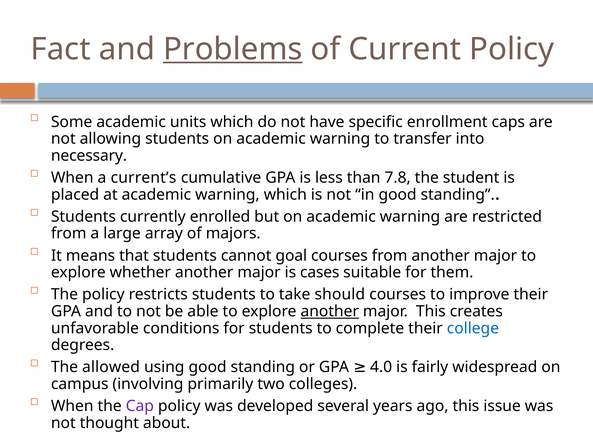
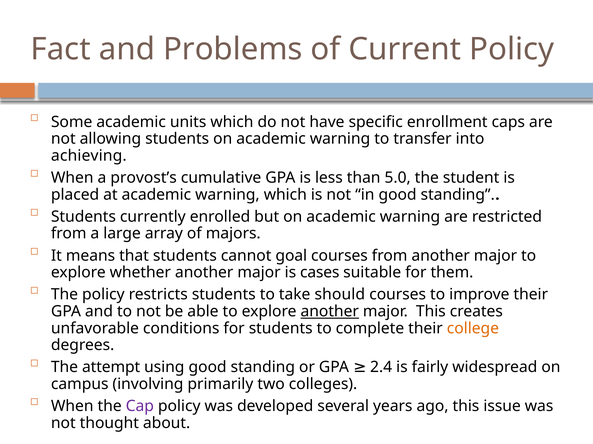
Problems underline: present -> none
necessary: necessary -> achieving
current’s: current’s -> provost’s
7.8: 7.8 -> 5.0
college colour: blue -> orange
allowed: allowed -> attempt
4.0: 4.0 -> 2.4
